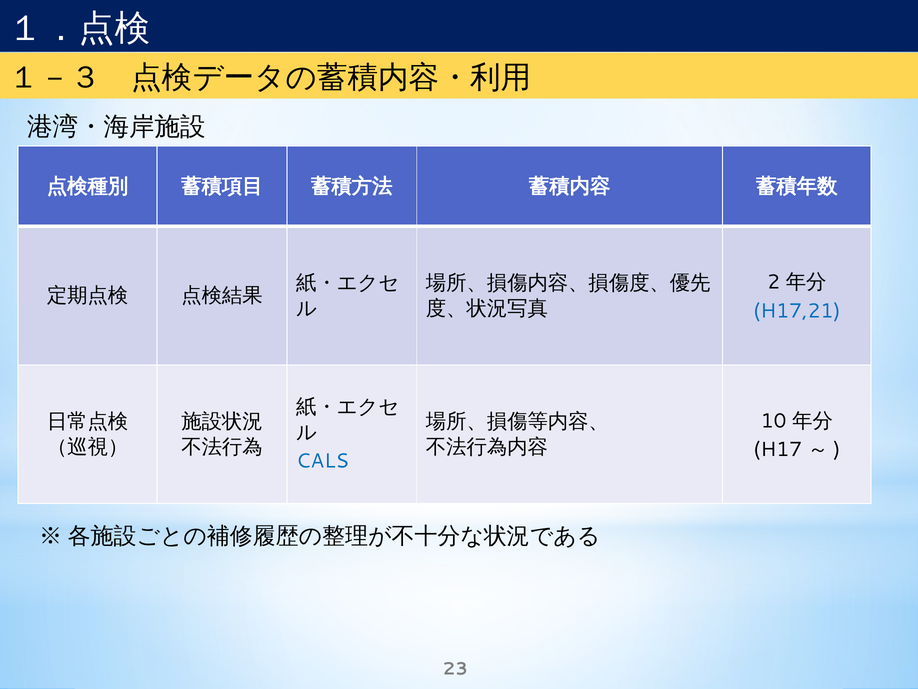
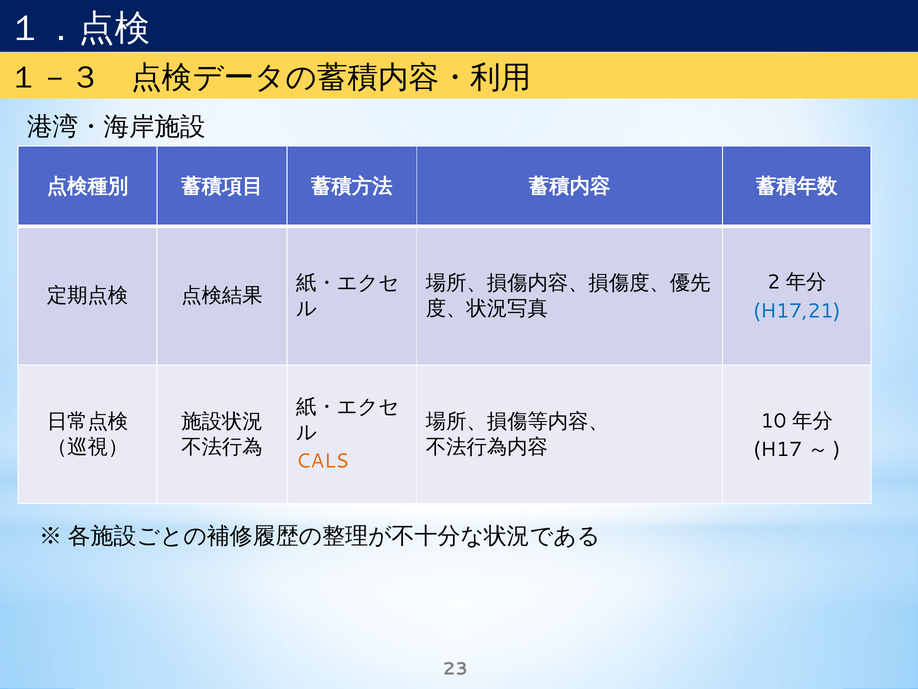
CALS colour: blue -> orange
